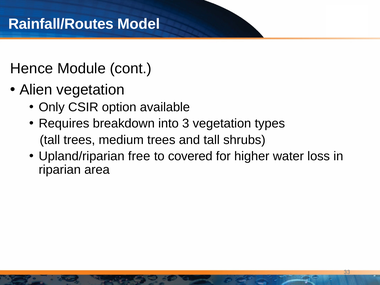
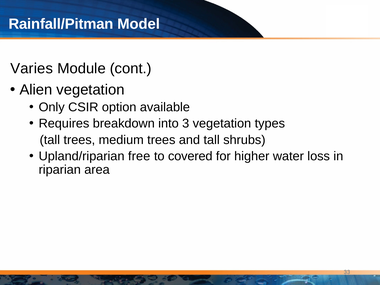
Rainfall/Routes: Rainfall/Routes -> Rainfall/Pitman
Hence: Hence -> Varies
